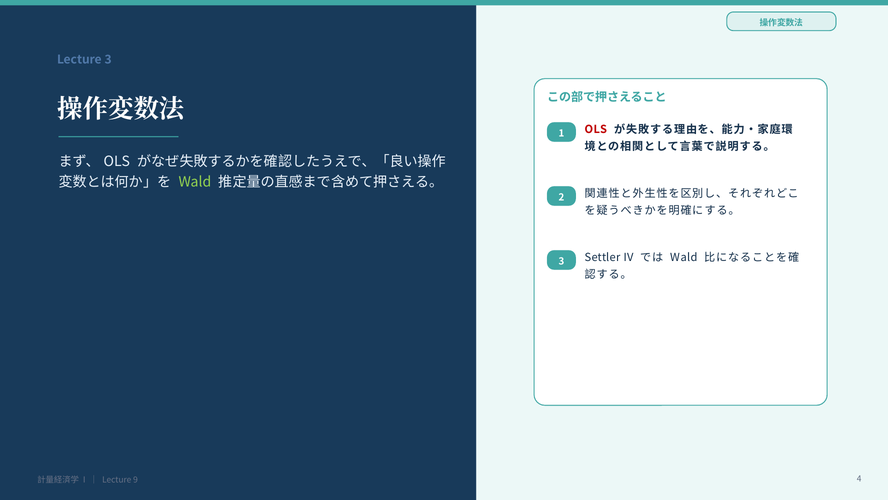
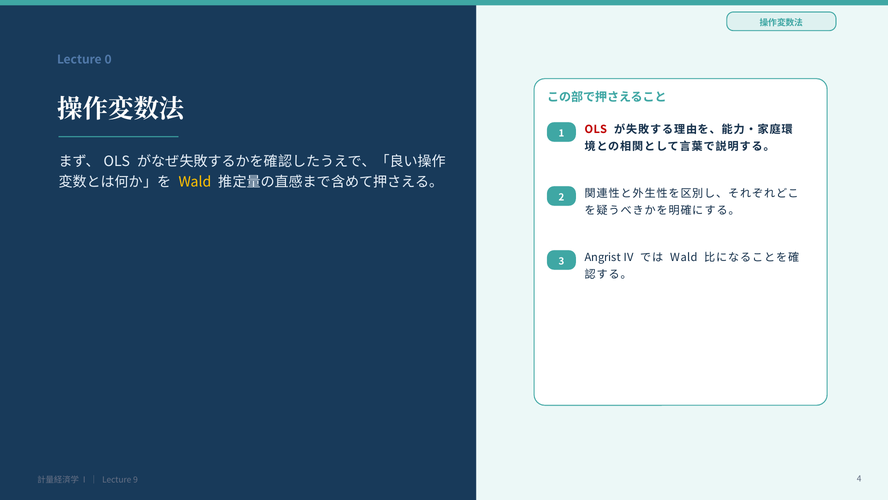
Lecture 3: 3 -> 0
Wald at (195, 182) colour: light green -> yellow
Settler: Settler -> Angrist
